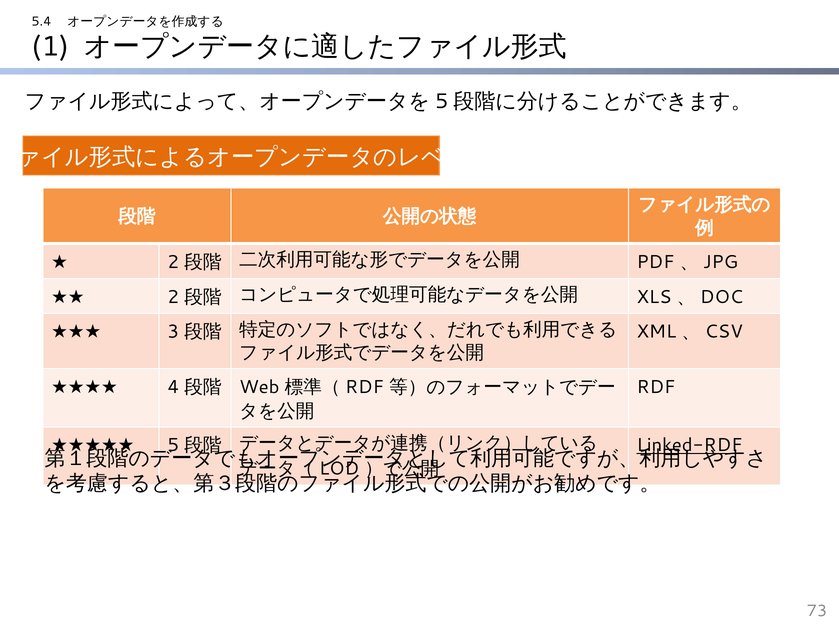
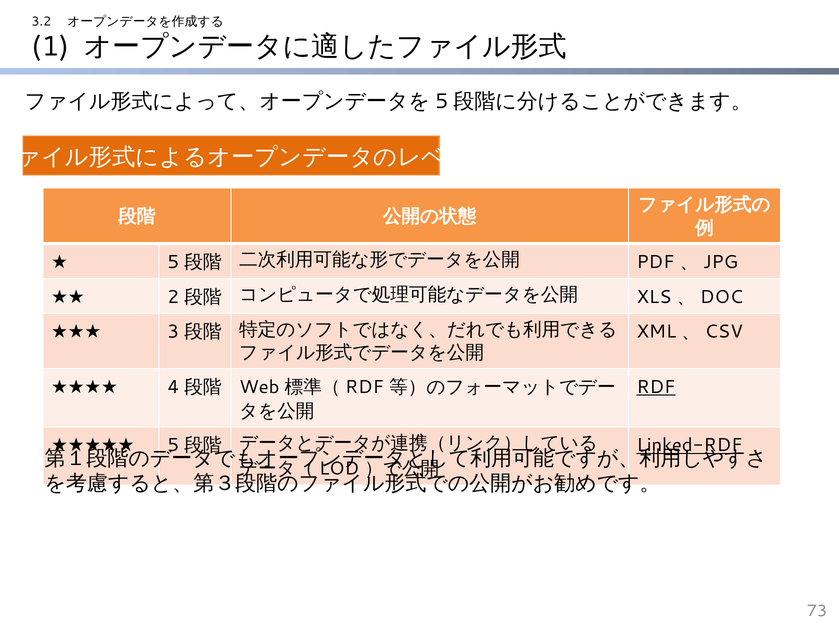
5.4: 5.4 -> 3.2
2 at (173, 262): 2 -> 5
RDF underline: none -> present
